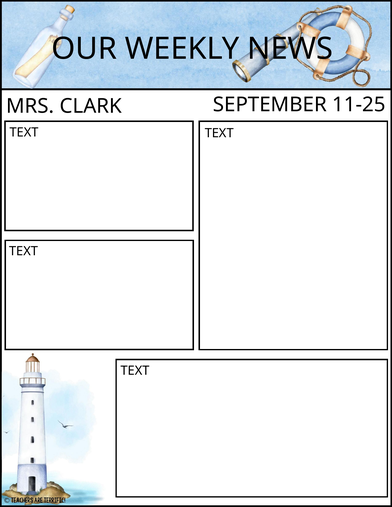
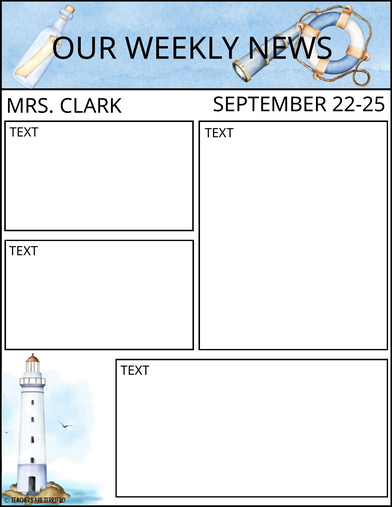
11-25: 11-25 -> 22-25
